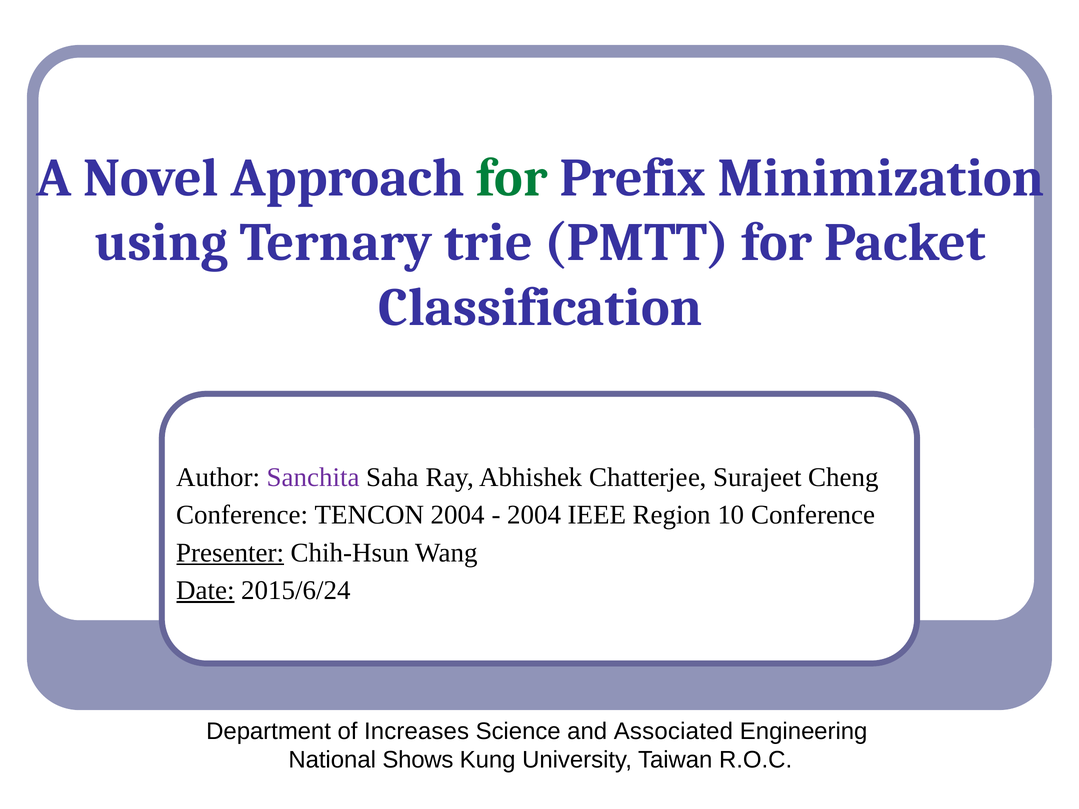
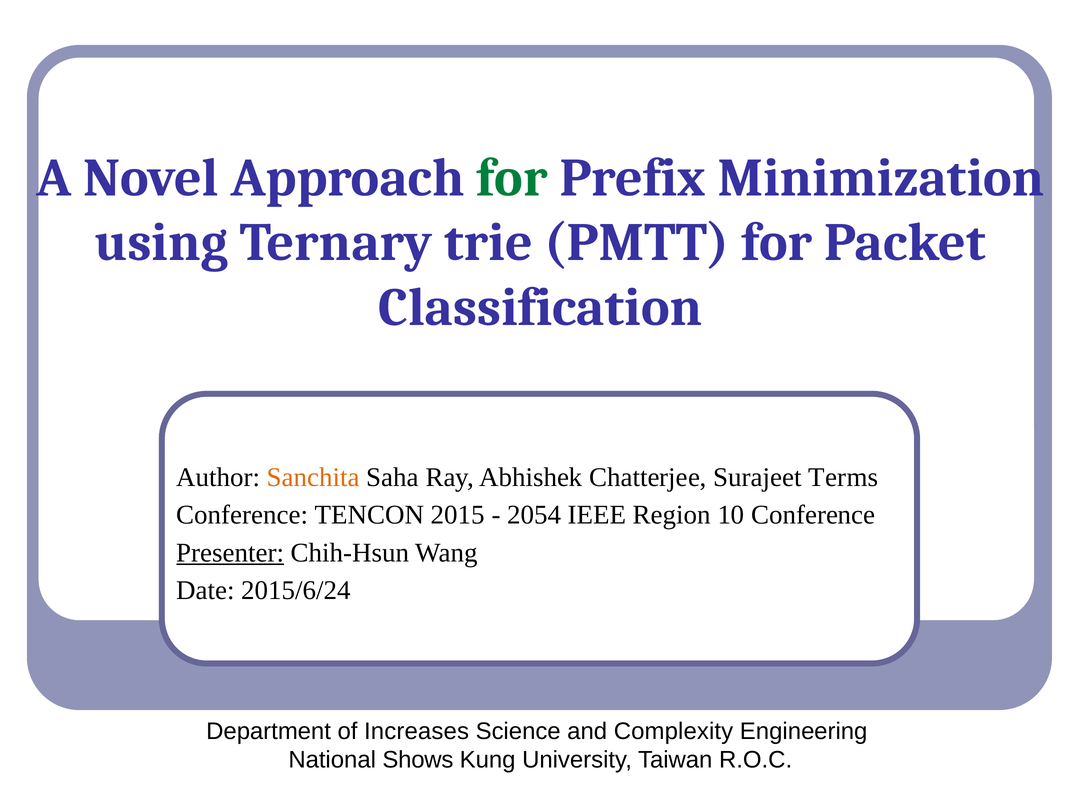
Sanchita colour: purple -> orange
Cheng: Cheng -> Terms
TENCON 2004: 2004 -> 2015
2004 at (534, 515): 2004 -> 2054
Date underline: present -> none
Associated: Associated -> Complexity
